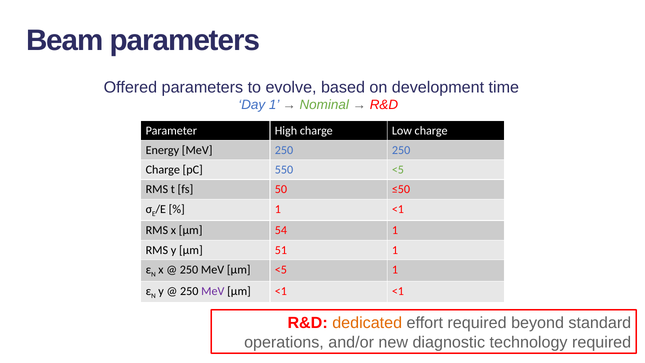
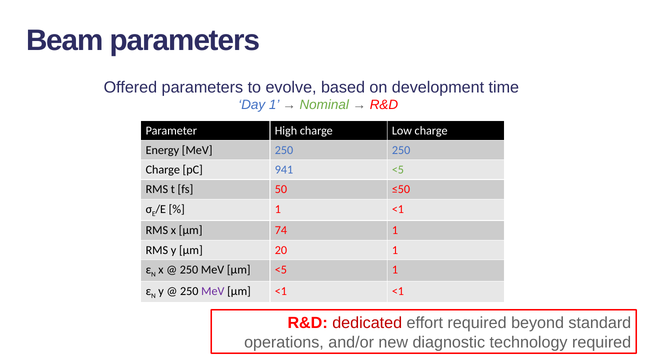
550: 550 -> 941
54: 54 -> 74
51: 51 -> 20
dedicated colour: orange -> red
